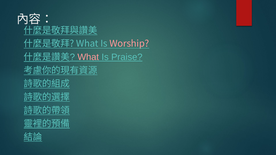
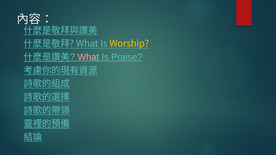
Worship colour: pink -> yellow
